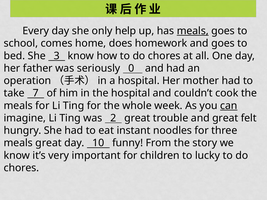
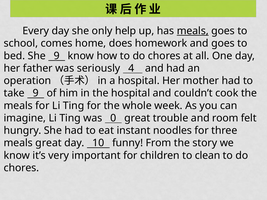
She 3: 3 -> 9
0: 0 -> 4
take 7: 7 -> 9
can underline: present -> none
2: 2 -> 0
and great: great -> room
lucky: lucky -> clean
